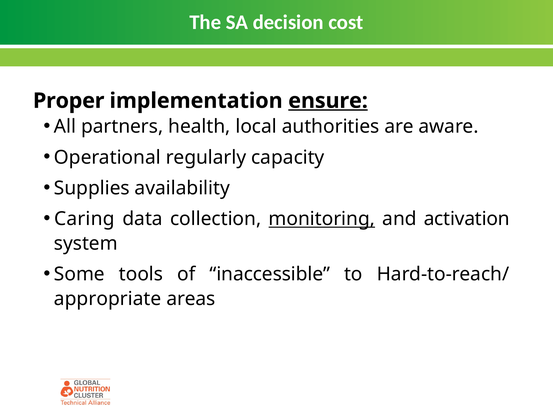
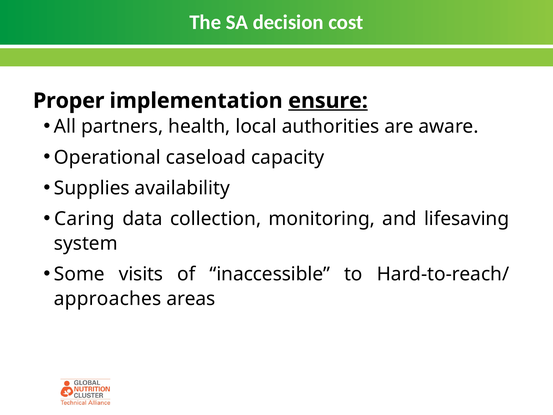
regularly: regularly -> caseload
monitoring underline: present -> none
activation: activation -> lifesaving
tools: tools -> visits
appropriate: appropriate -> approaches
